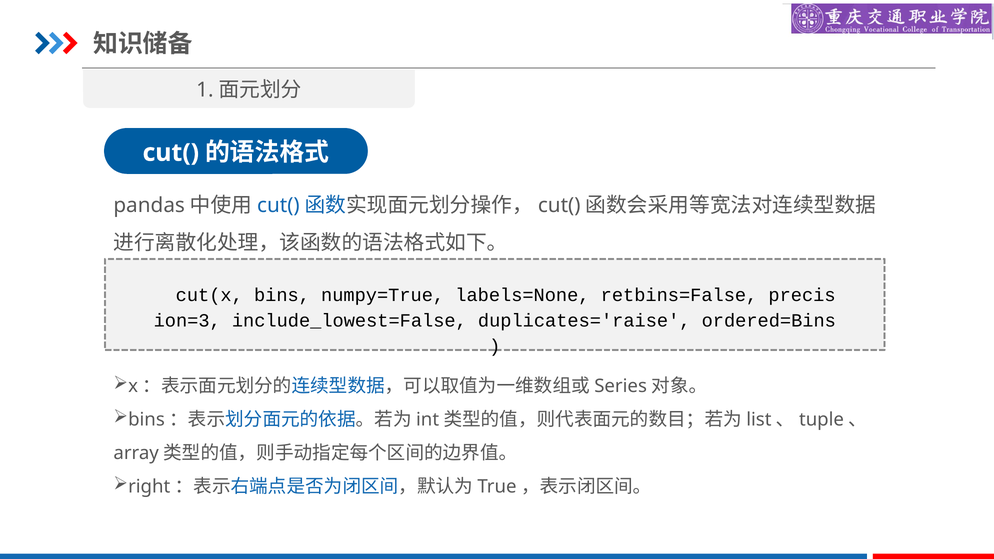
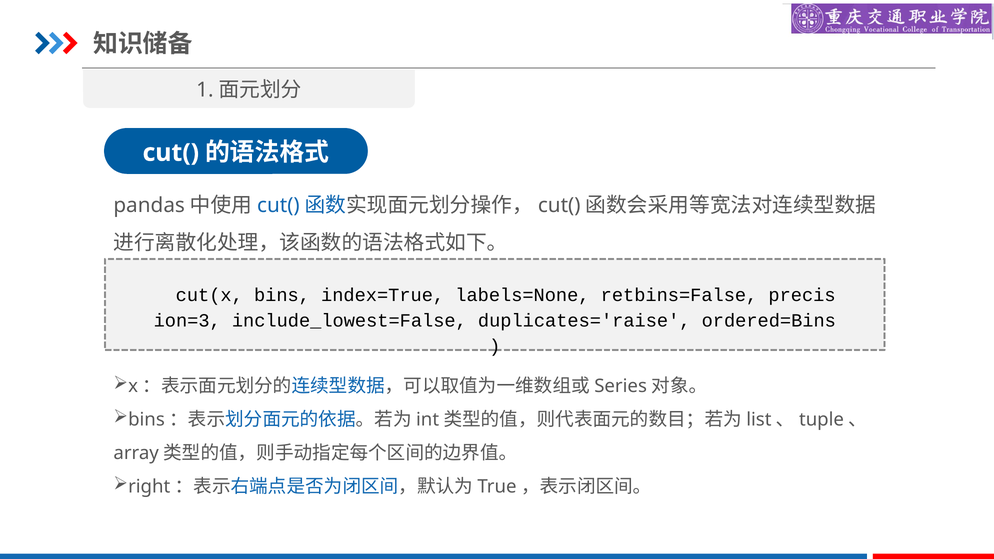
numpy=True: numpy=True -> index=True
